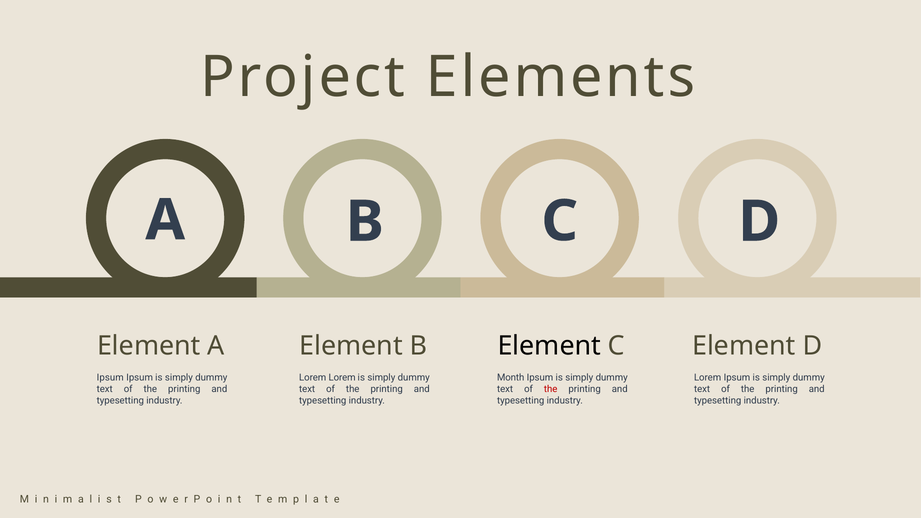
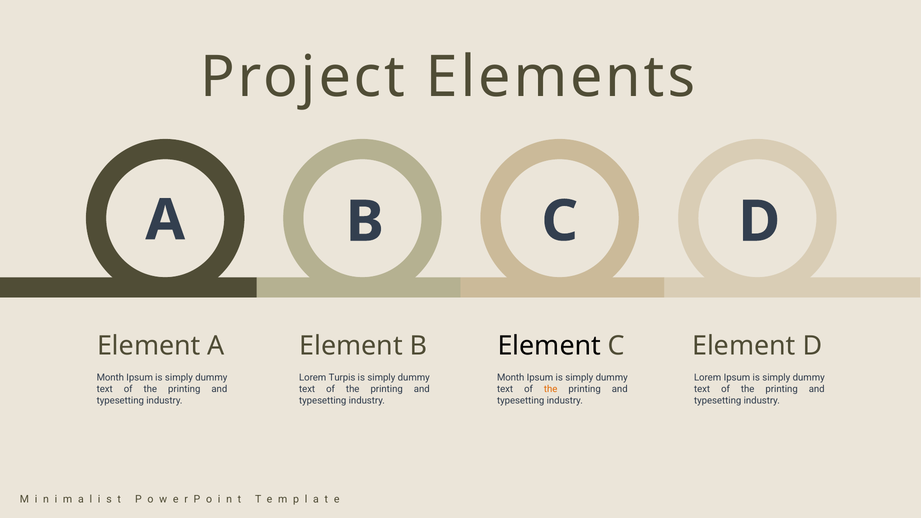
Ipsum at (110, 378): Ipsum -> Month
Lorem Lorem: Lorem -> Turpis
the at (551, 389) colour: red -> orange
